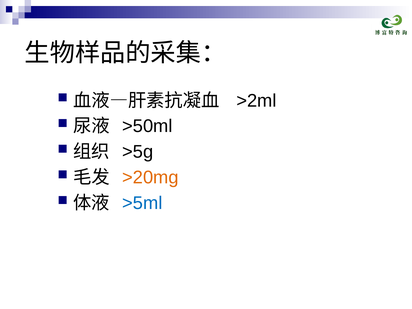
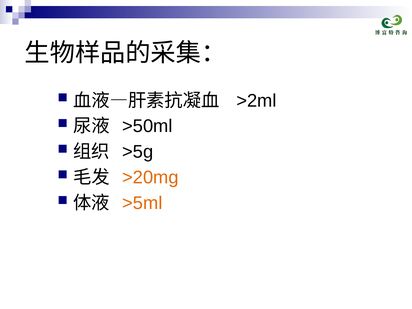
>5ml colour: blue -> orange
